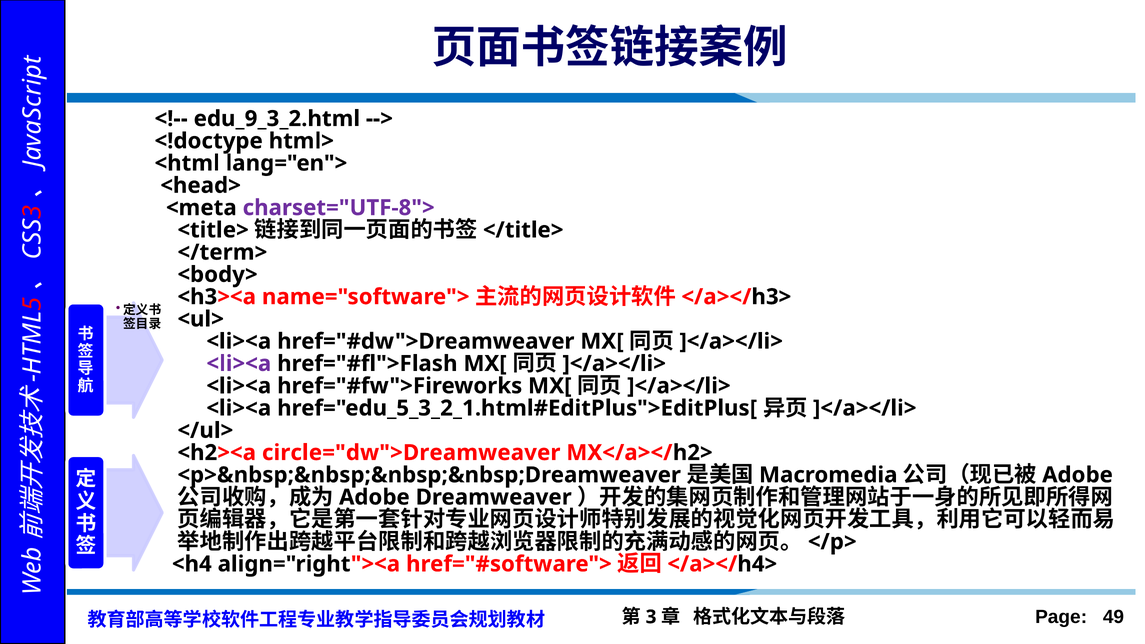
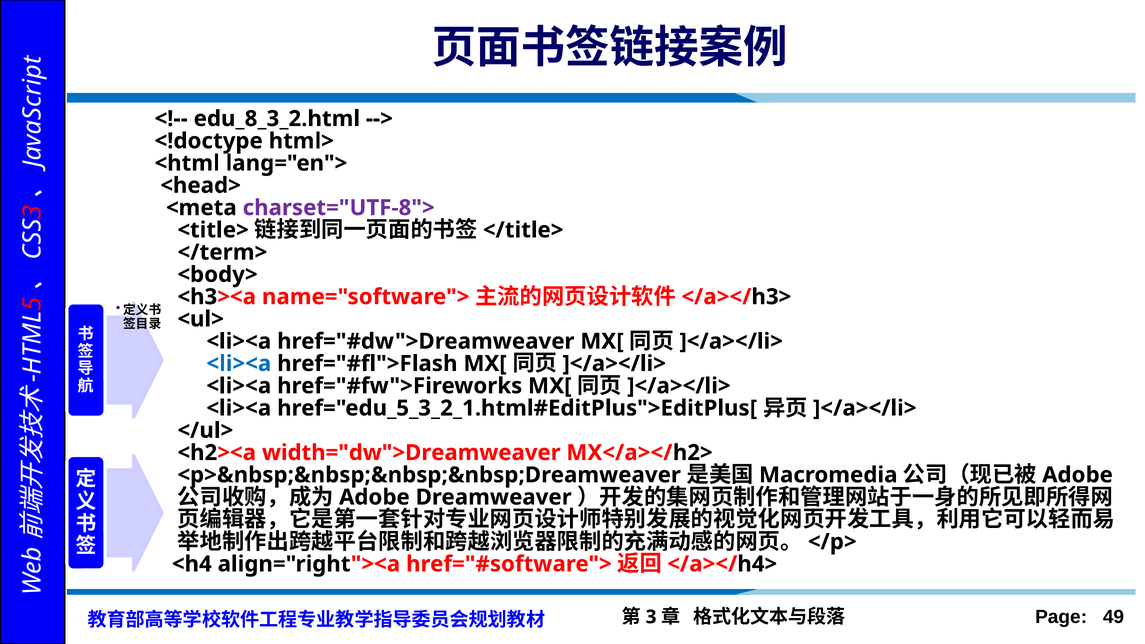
edu_9_3_2.html: edu_9_3_2.html -> edu_8_3_2.html
<li><a at (239, 364) colour: purple -> blue
circle="dw">Dreamweaver: circle="dw">Dreamweaver -> width="dw">Dreamweaver
